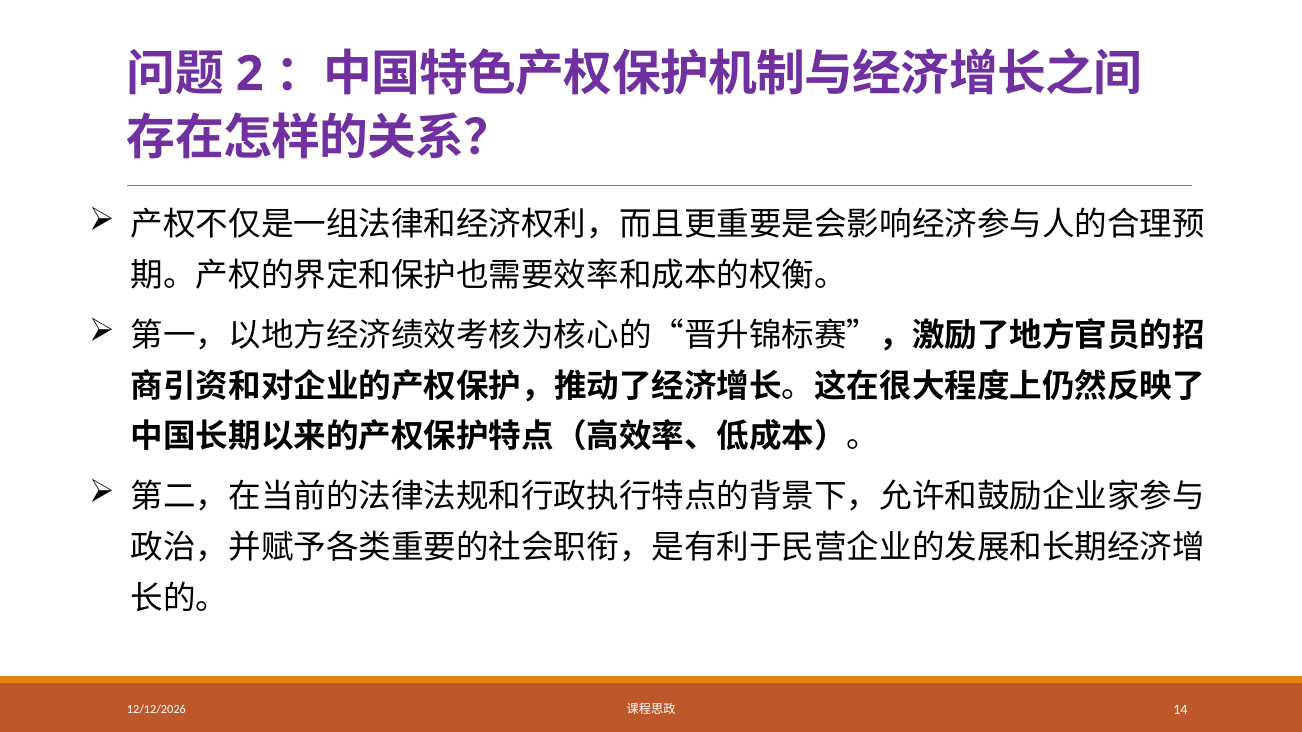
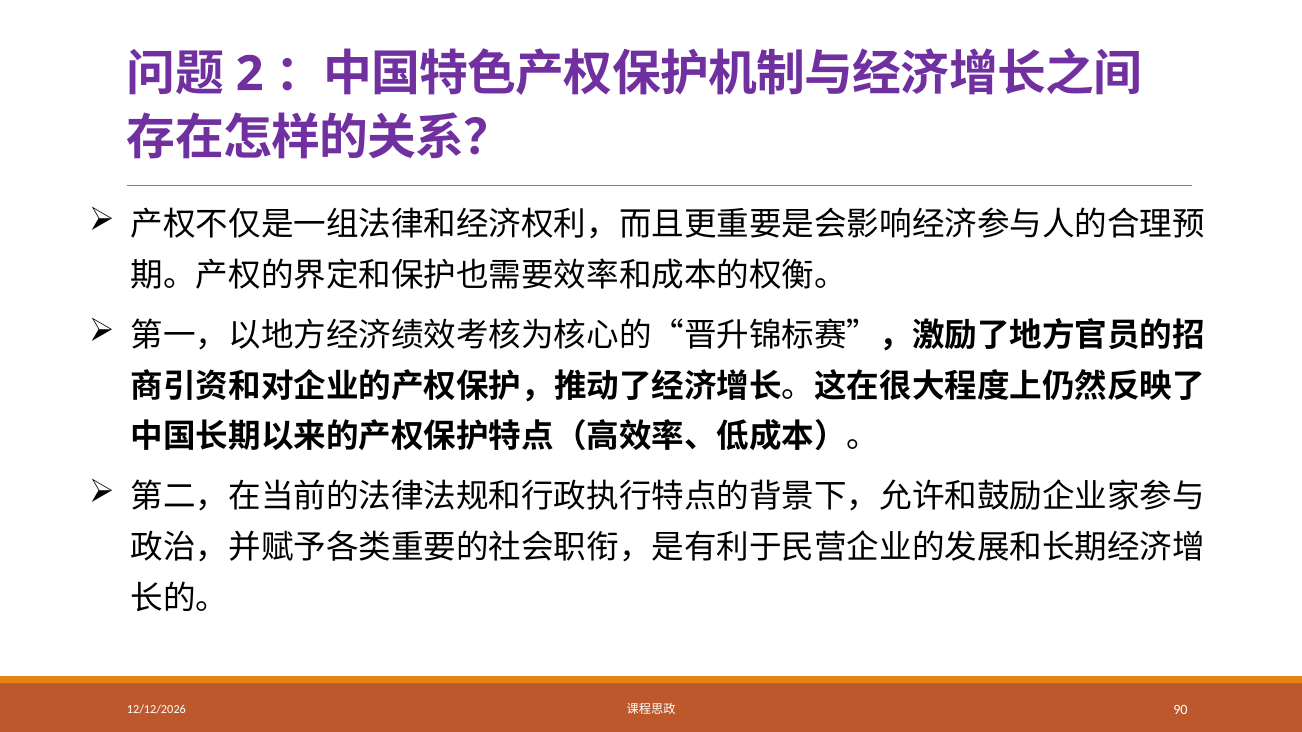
14: 14 -> 90
